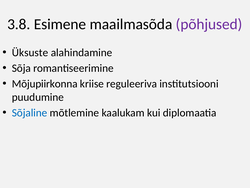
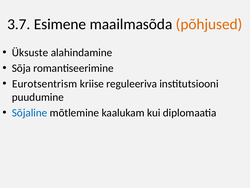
3.8: 3.8 -> 3.7
põhjused colour: purple -> orange
Mõjupiirkonna: Mõjupiirkonna -> Eurotsentrism
